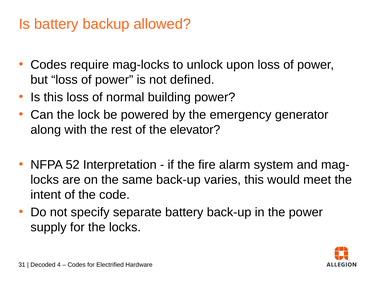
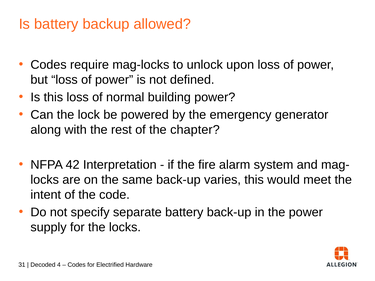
elevator: elevator -> chapter
52: 52 -> 42
